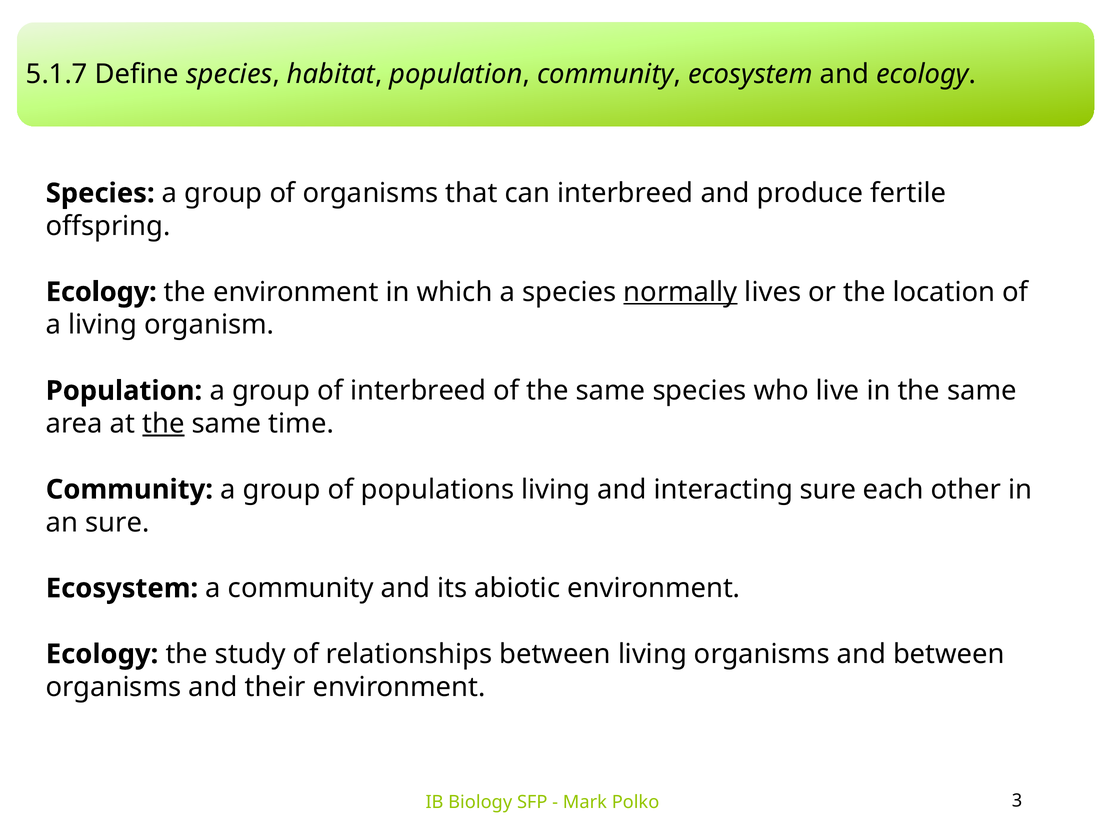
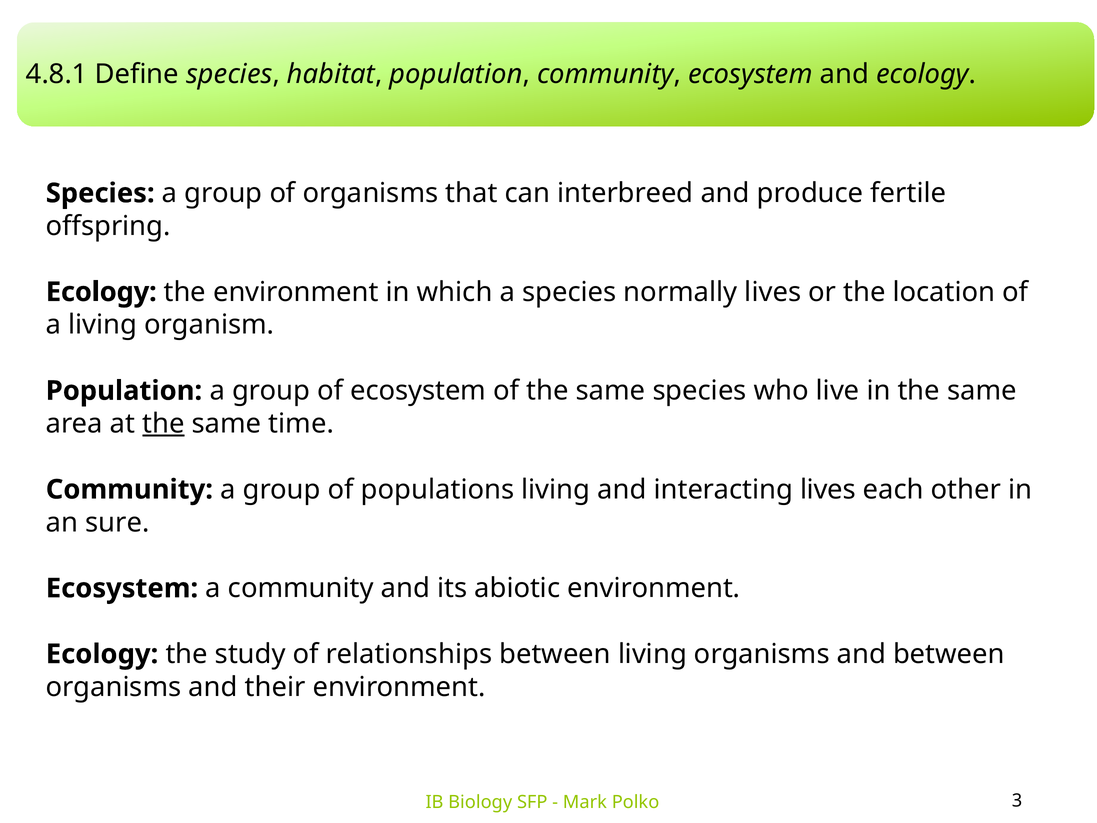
5.1.7: 5.1.7 -> 4.8.1
normally underline: present -> none
of interbreed: interbreed -> ecosystem
interacting sure: sure -> lives
